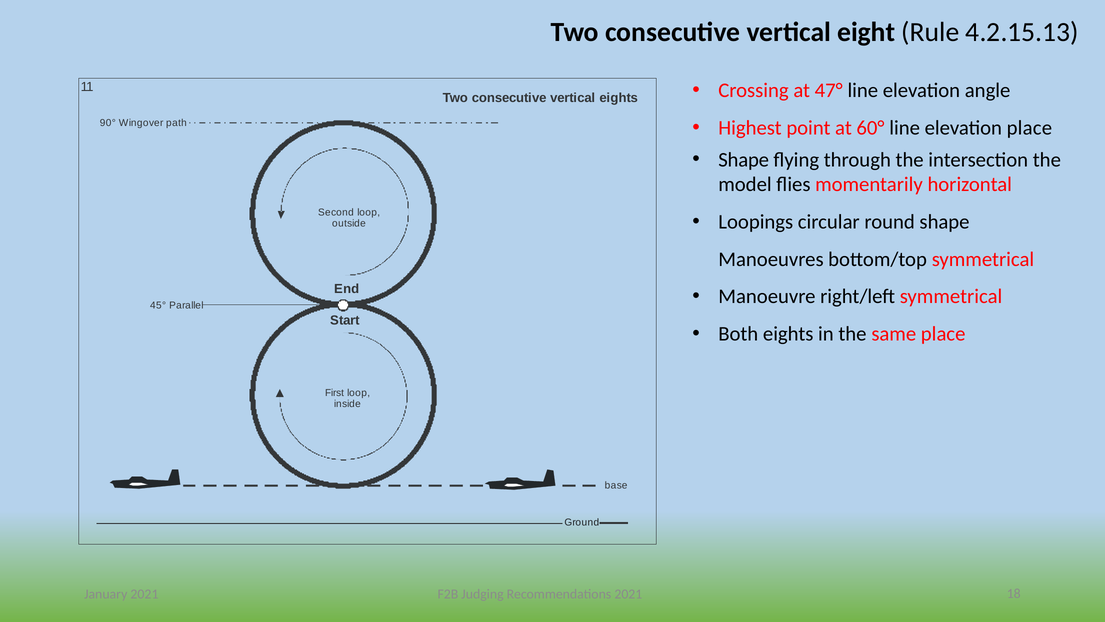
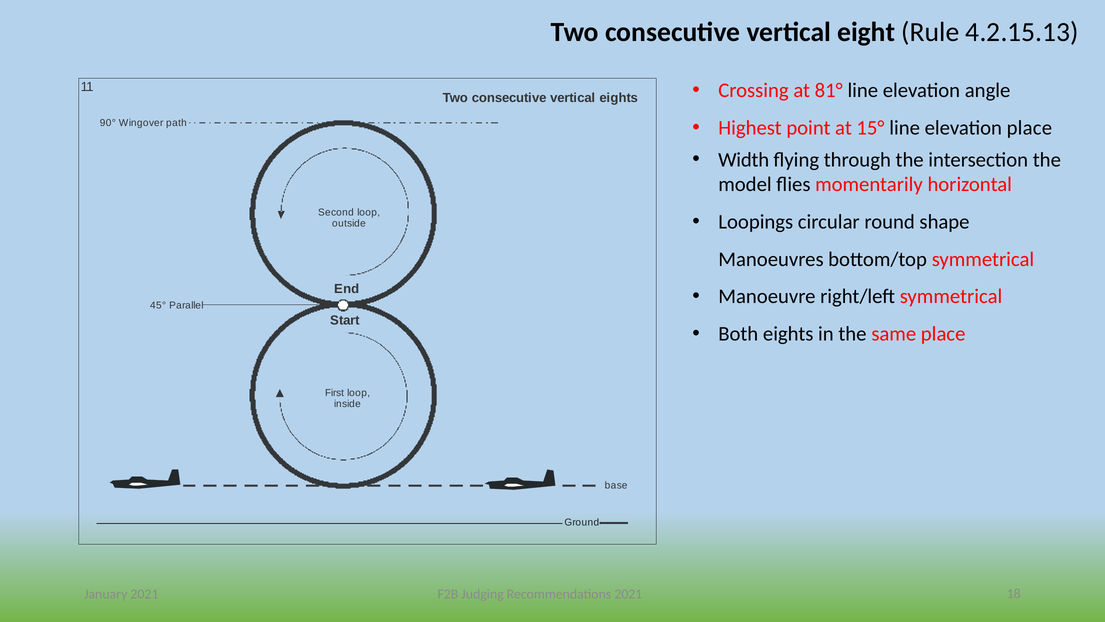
47°: 47° -> 81°
60°: 60° -> 15°
Shape at (744, 160): Shape -> Width
